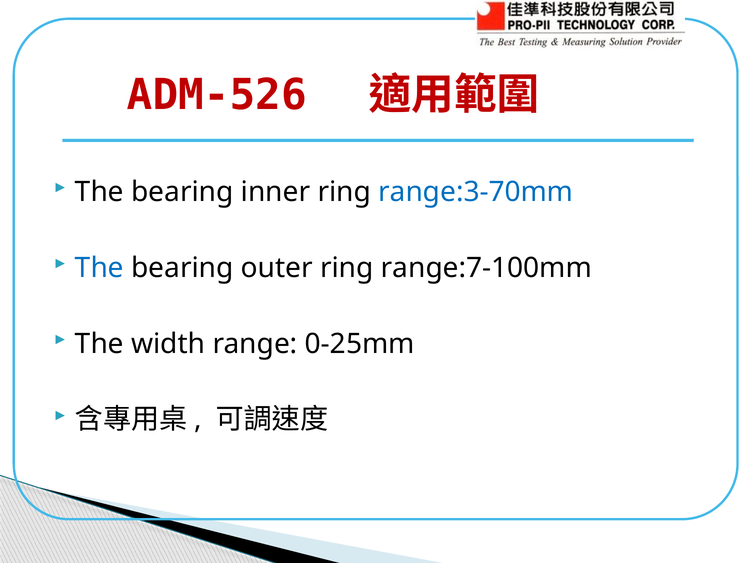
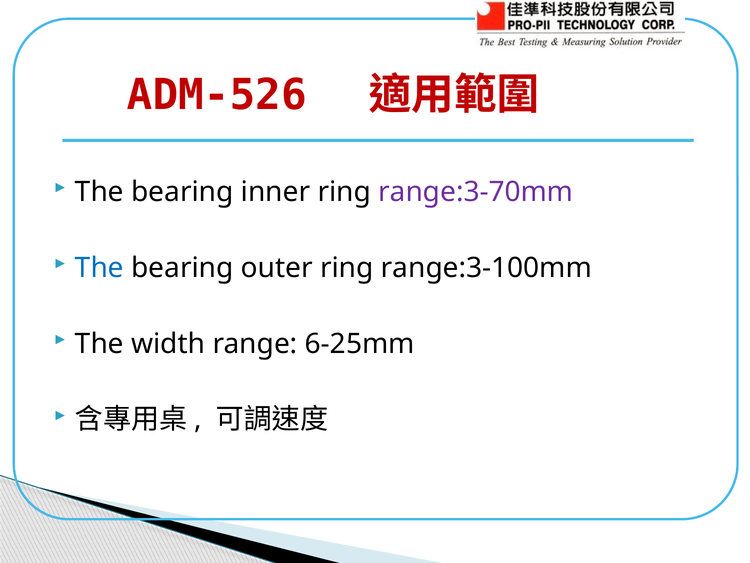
range:3-70mm colour: blue -> purple
range:7-100mm: range:7-100mm -> range:3-100mm
0-25mm: 0-25mm -> 6-25mm
